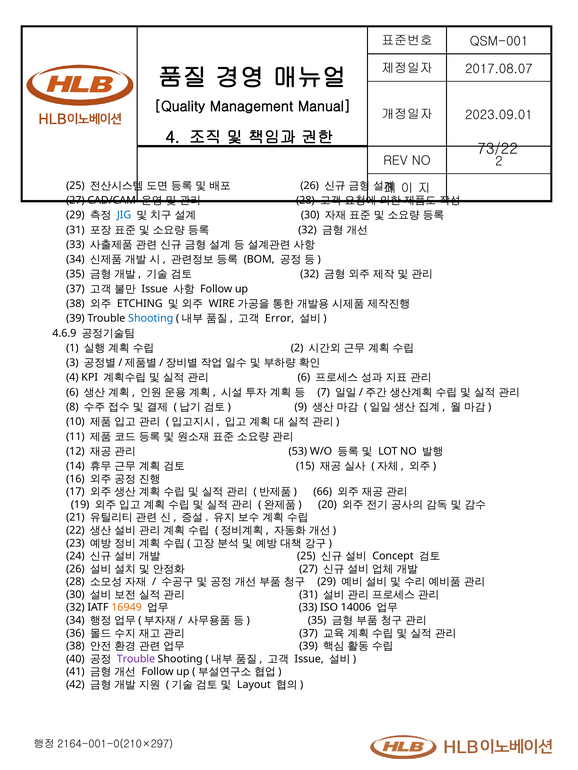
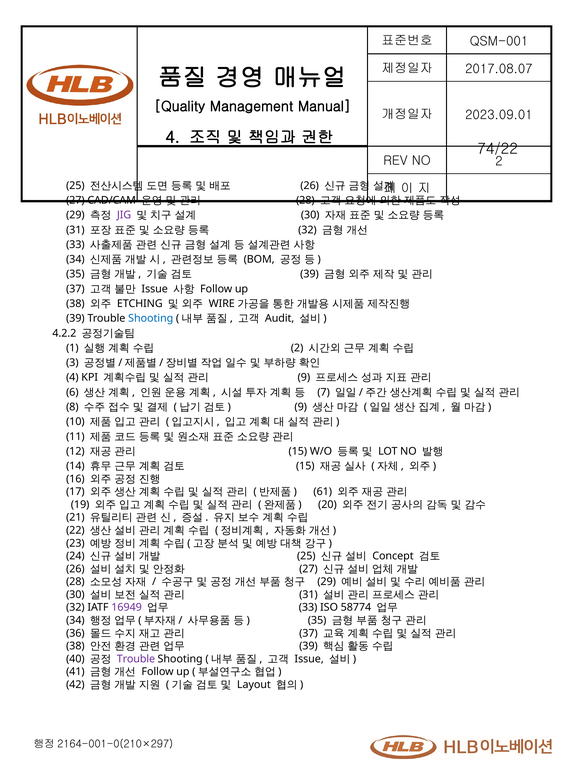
73/22: 73/22 -> 74/22
JIG colour: blue -> purple
32 at (309, 274): 32 -> 39
Error: Error -> Audit
4.6.9: 4.6.9 -> 4.2.2
6 at (304, 378): 6 -> 9
53 at (298, 452): 53 -> 15
66: 66 -> 61
16949 colour: orange -> purple
14006: 14006 -> 58774
